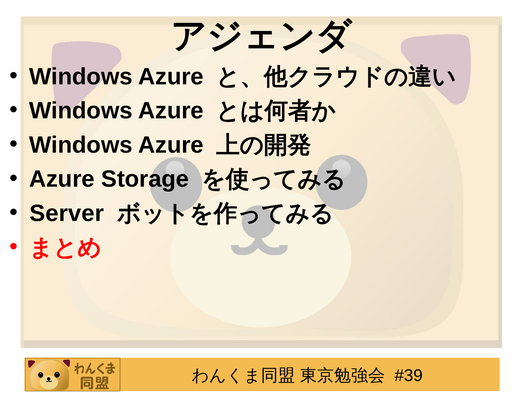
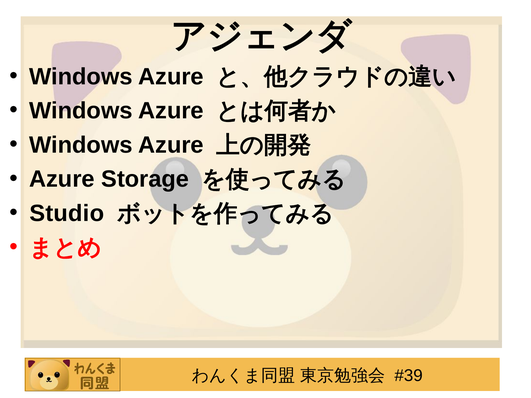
Server: Server -> Studio
